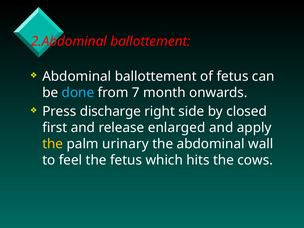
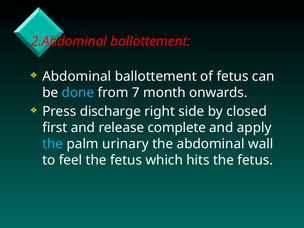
enlarged: enlarged -> complete
the at (53, 144) colour: yellow -> light blue
hits the cows: cows -> fetus
